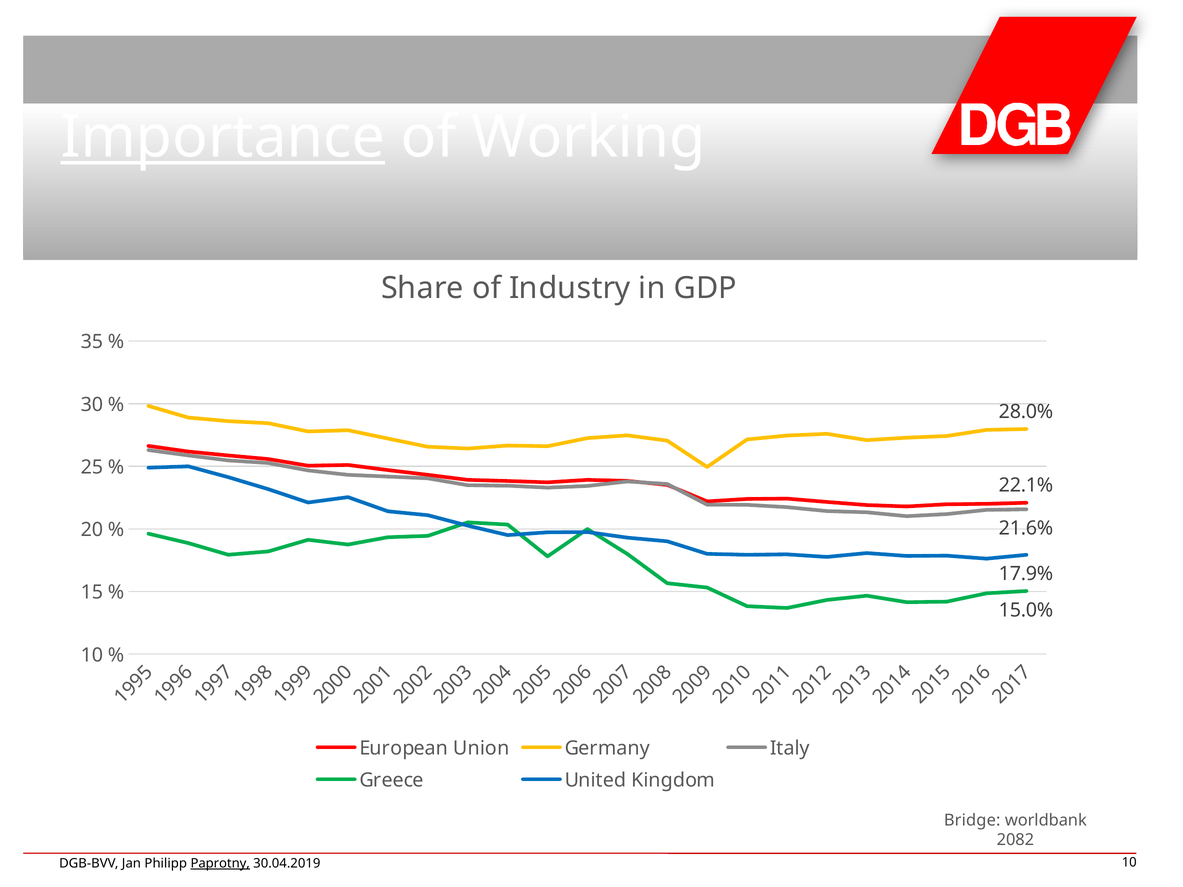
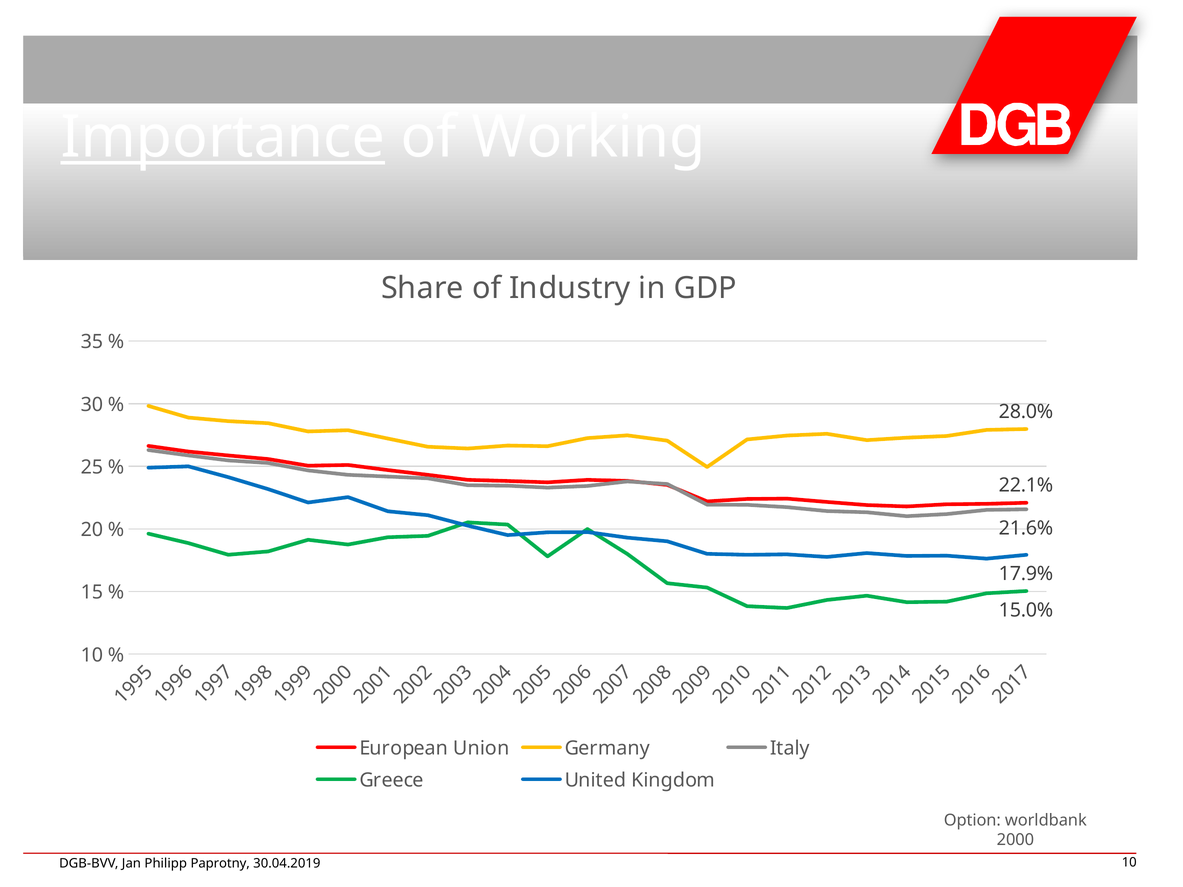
Bridge: Bridge -> Option
2082: 2082 -> 2000
Paprotny underline: present -> none
